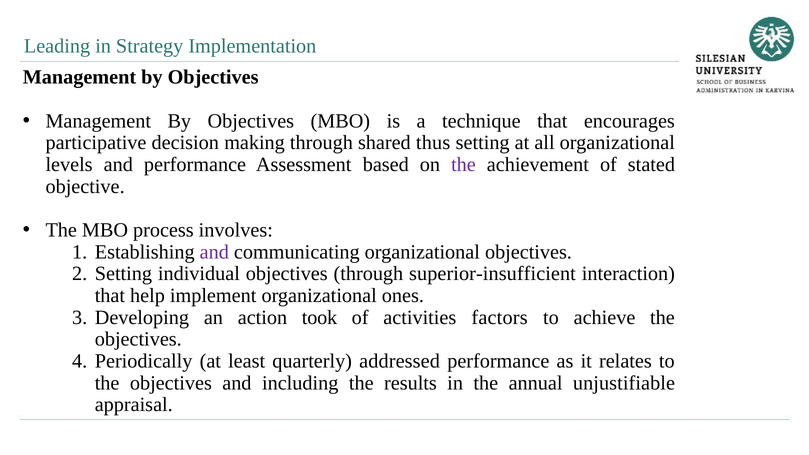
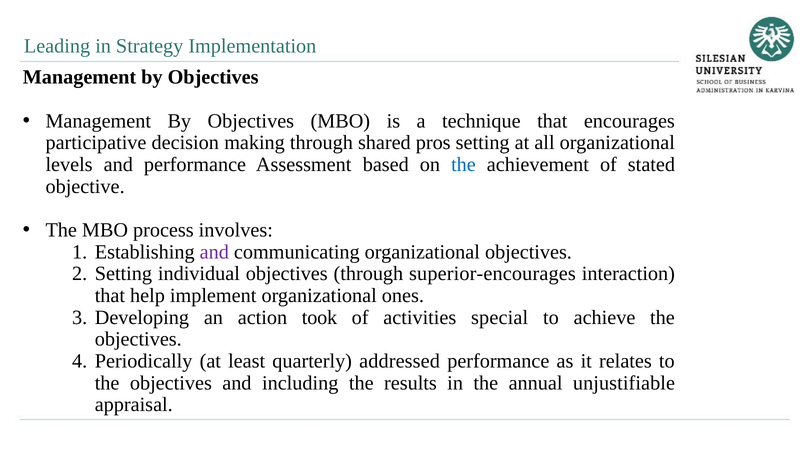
thus: thus -> pros
the at (463, 165) colour: purple -> blue
superior-insufficient: superior-insufficient -> superior-encourages
factors: factors -> special
